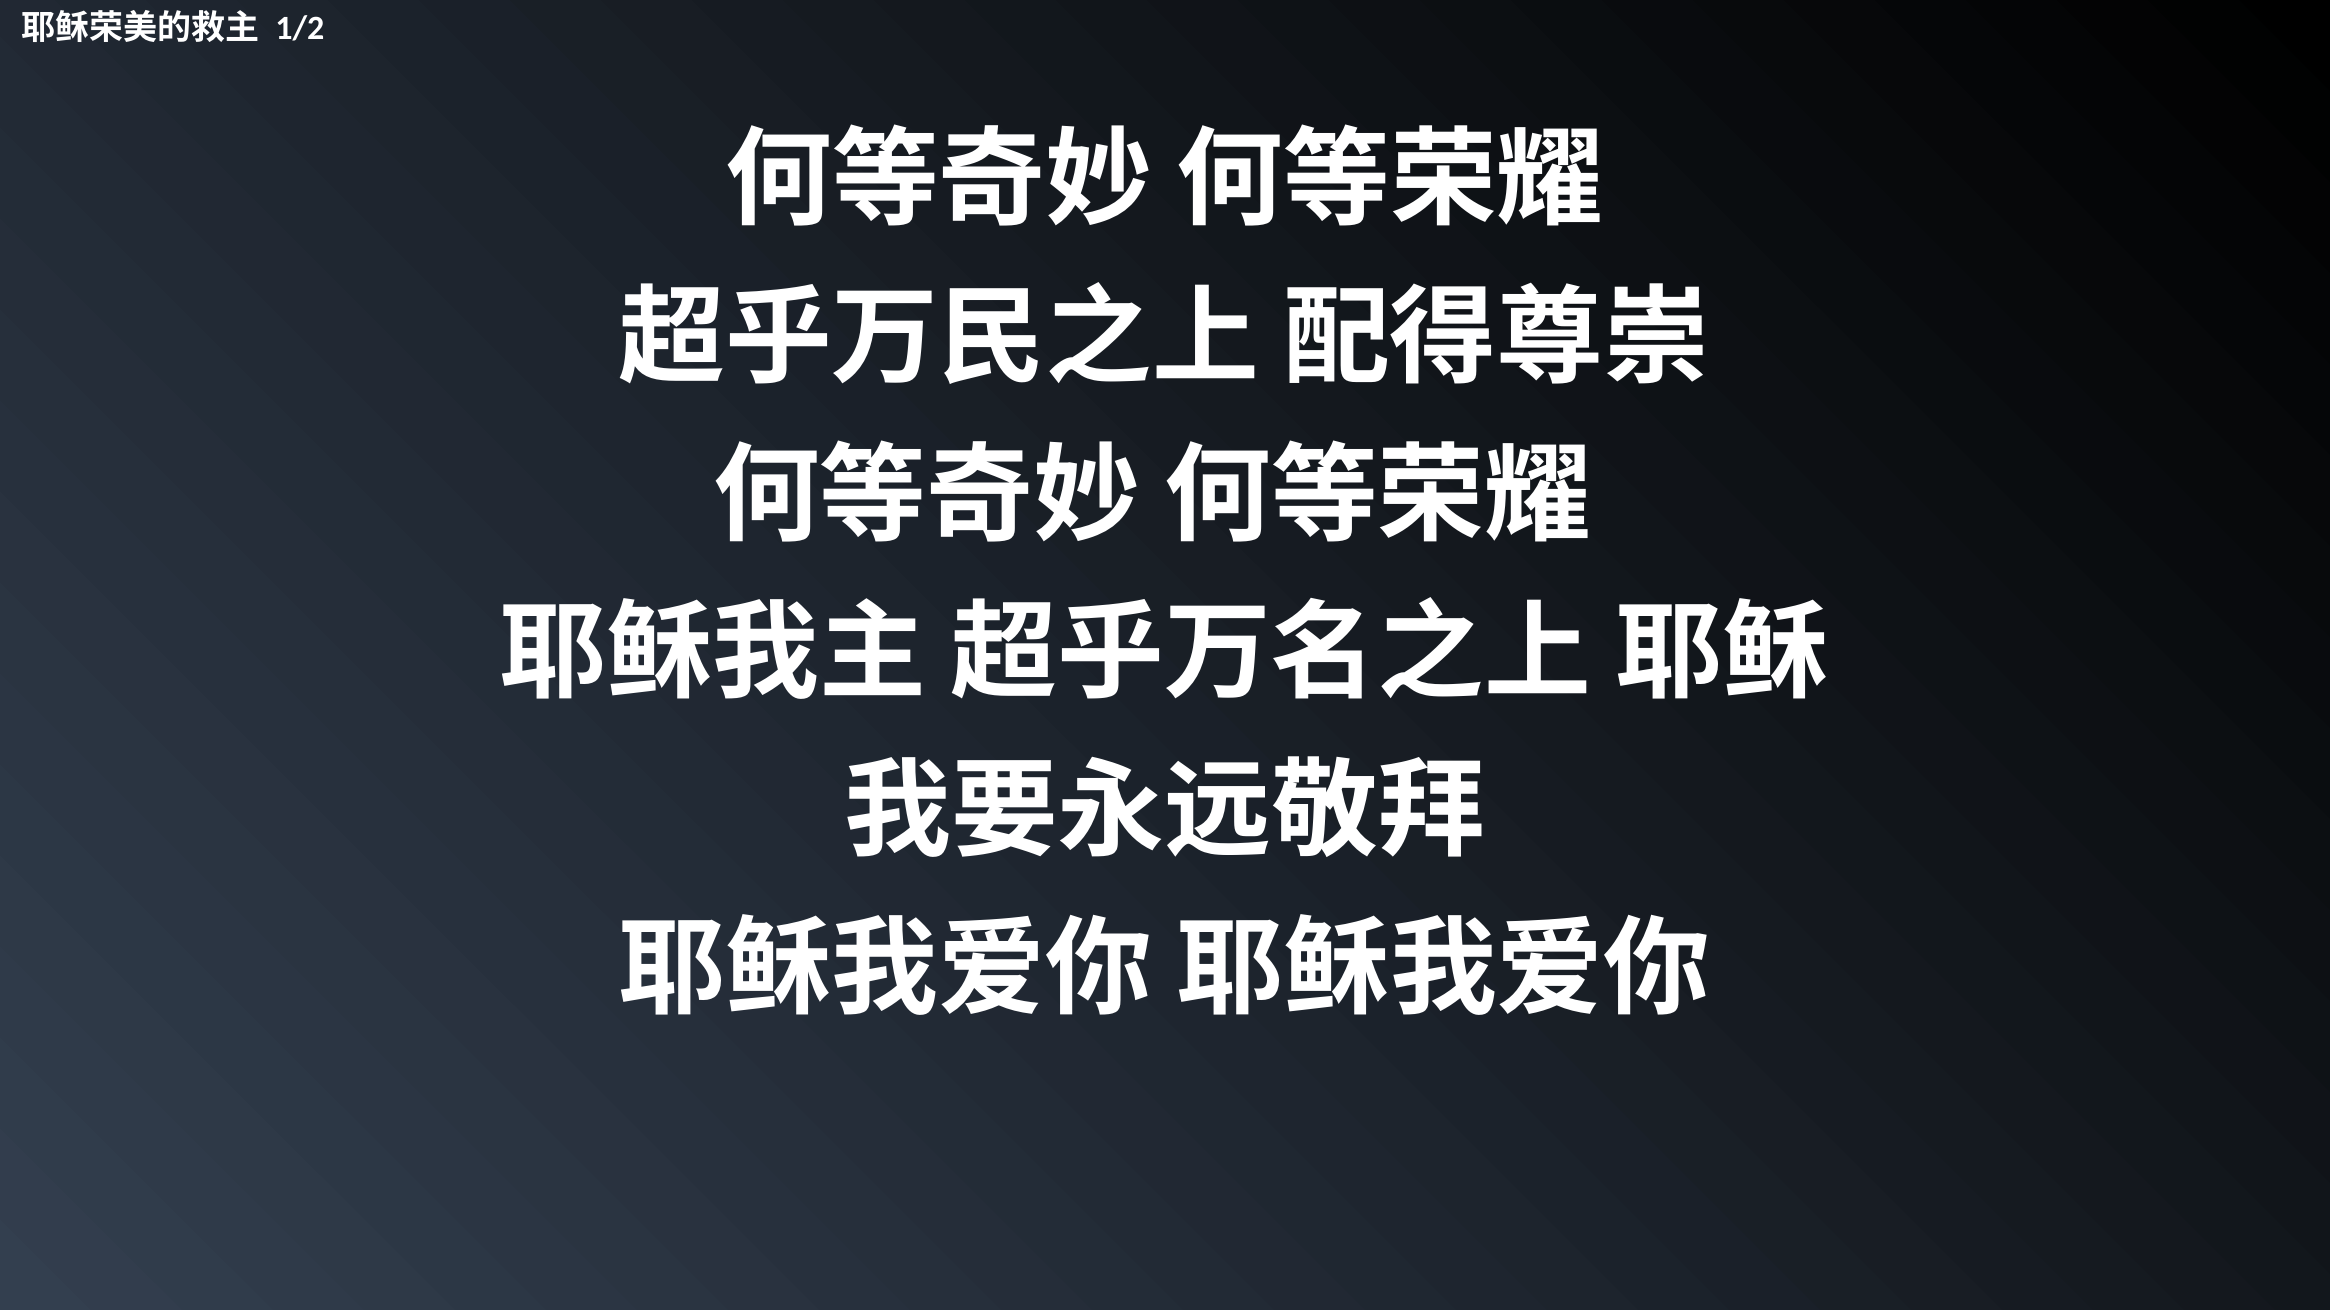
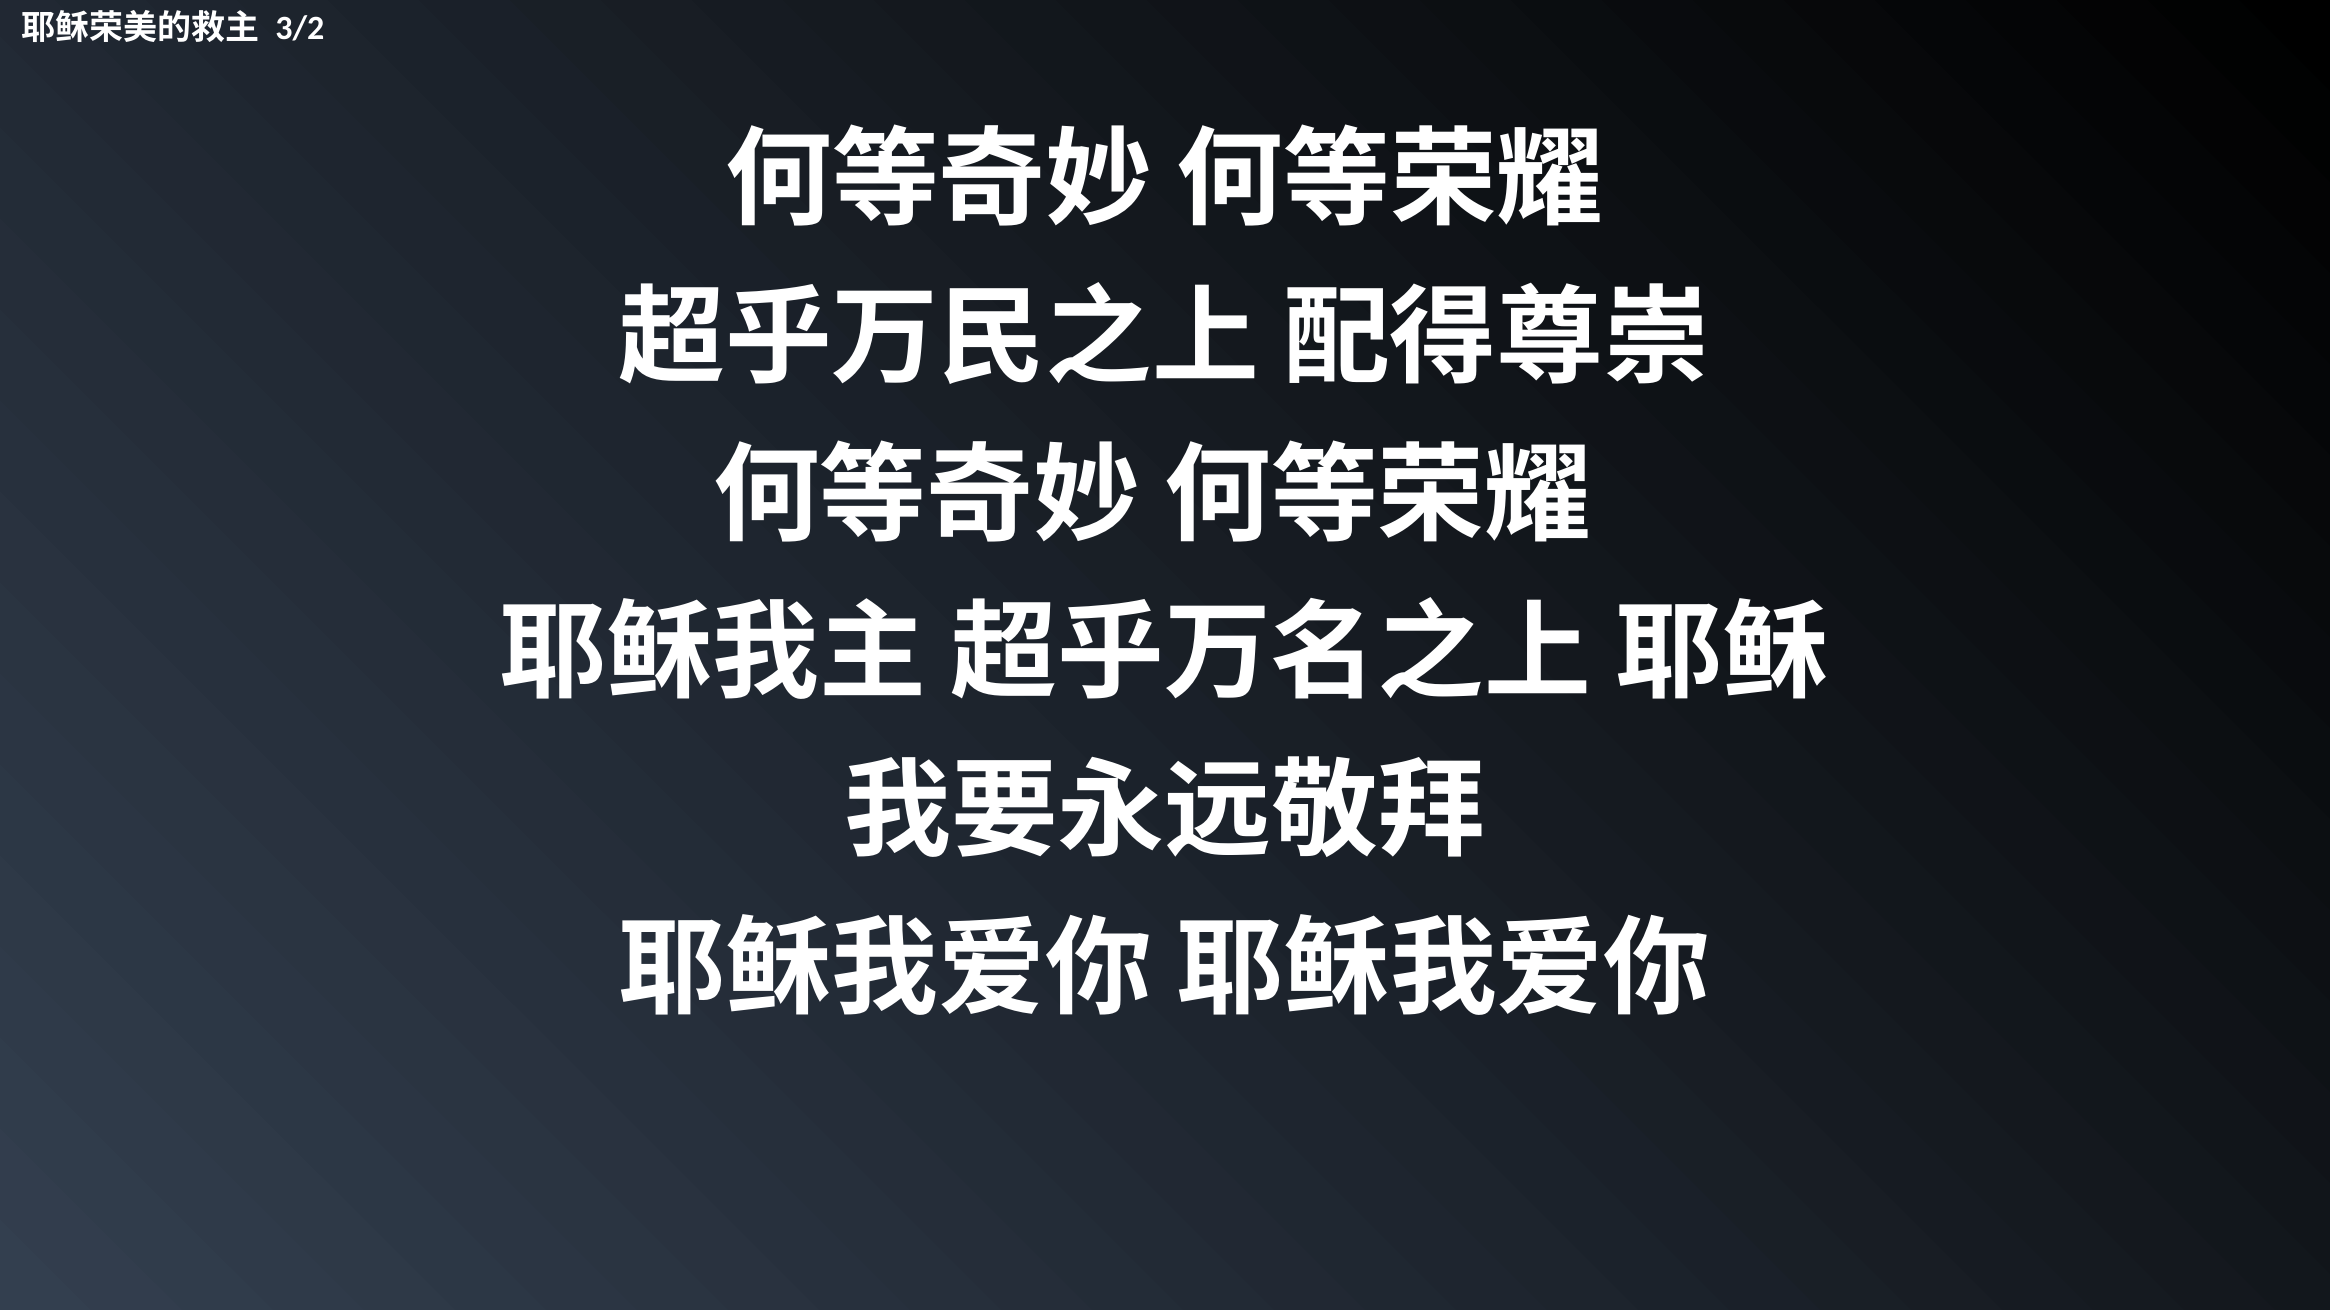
1/2: 1/2 -> 3/2
